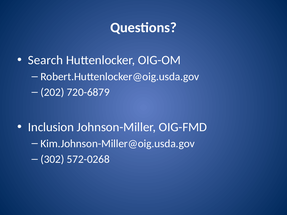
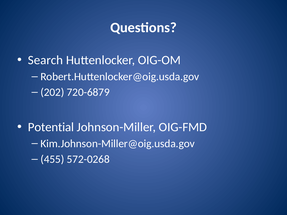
Inclusion: Inclusion -> Potential
302: 302 -> 455
